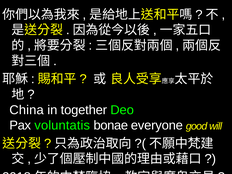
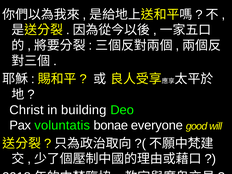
China: China -> Christ
together: together -> building
